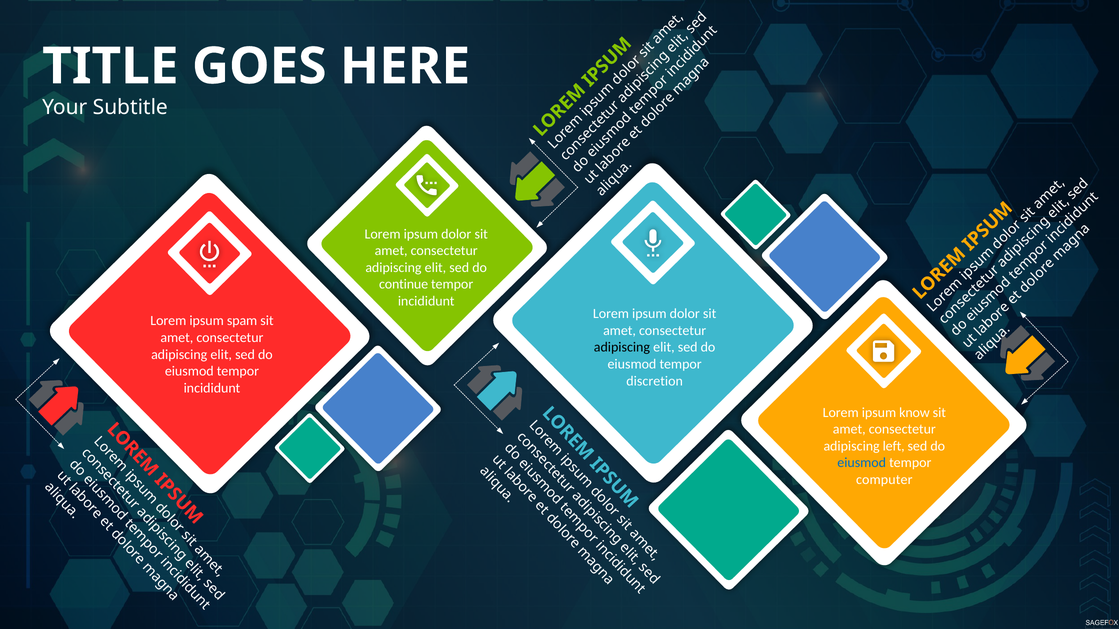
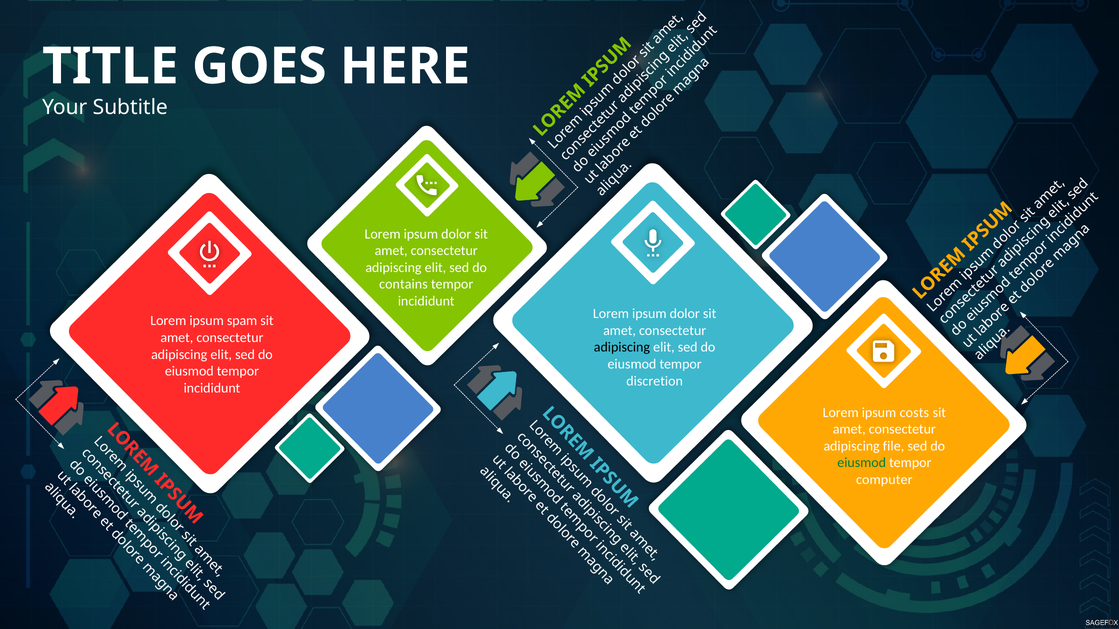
continue: continue -> contains
know: know -> costs
left: left -> file
eiusmod at (862, 463) colour: blue -> green
